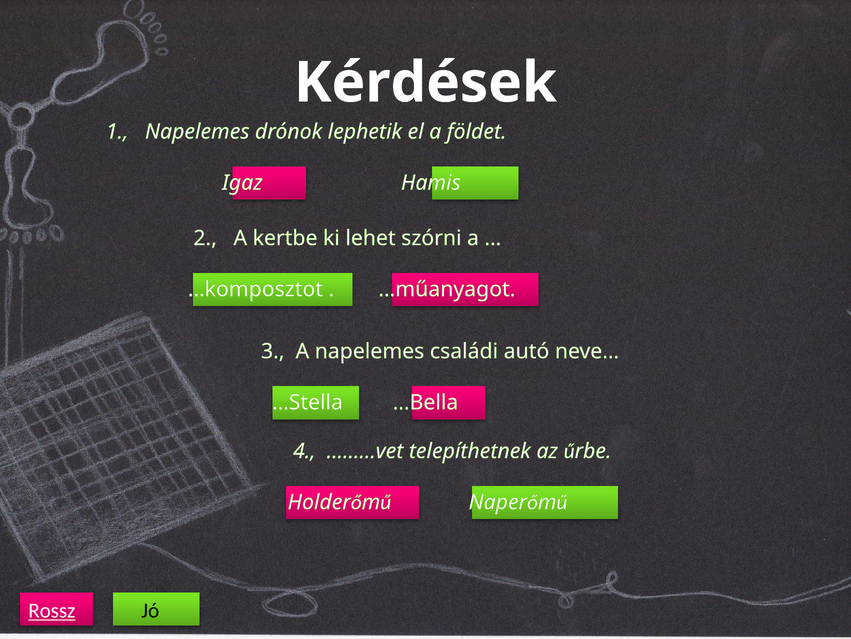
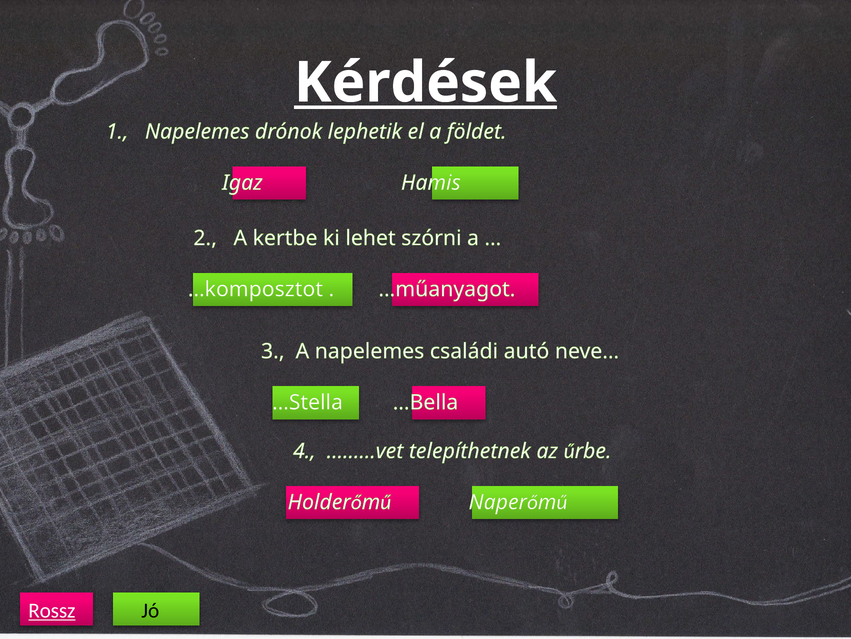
Kérdések underline: none -> present
